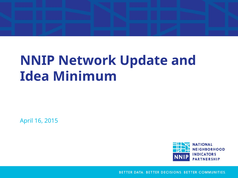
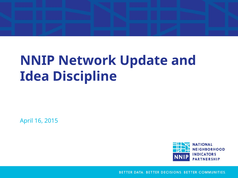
Minimum: Minimum -> Discipline
